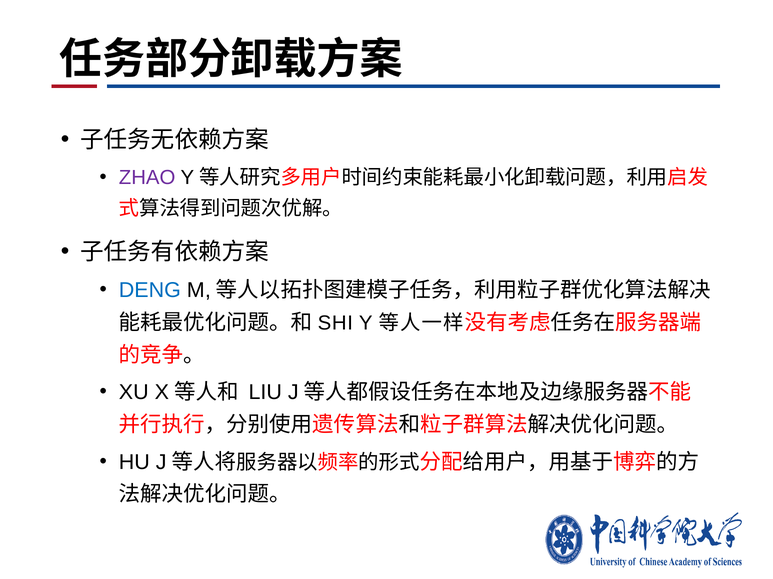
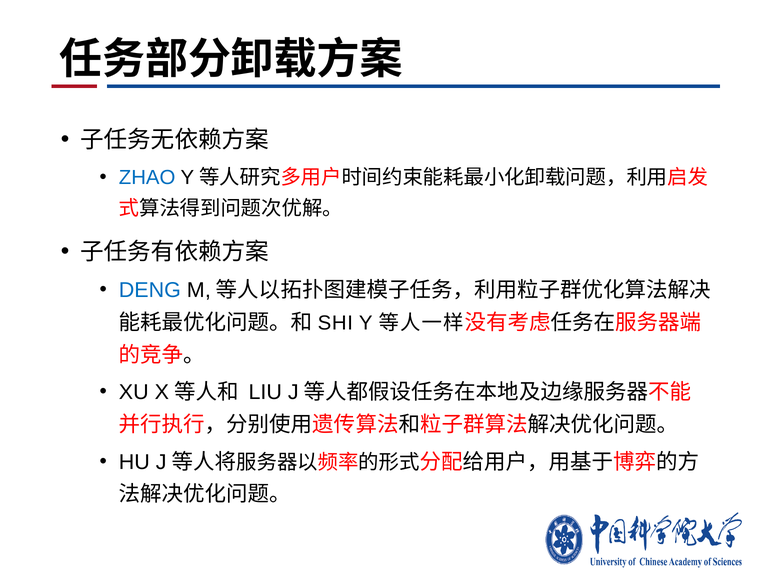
ZHAO colour: purple -> blue
